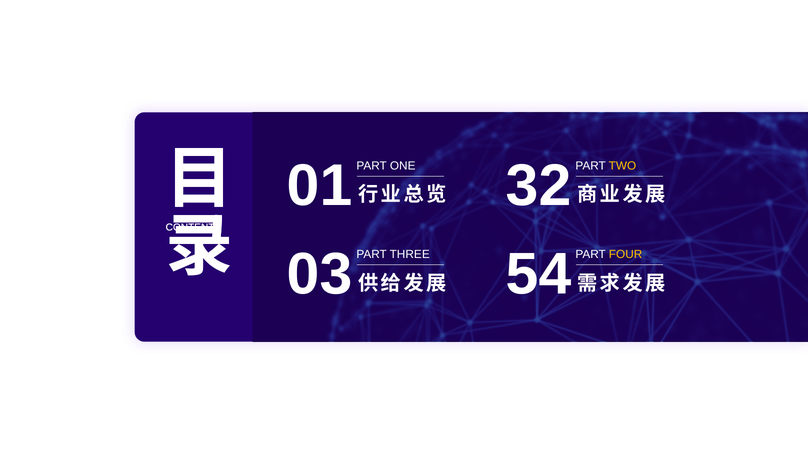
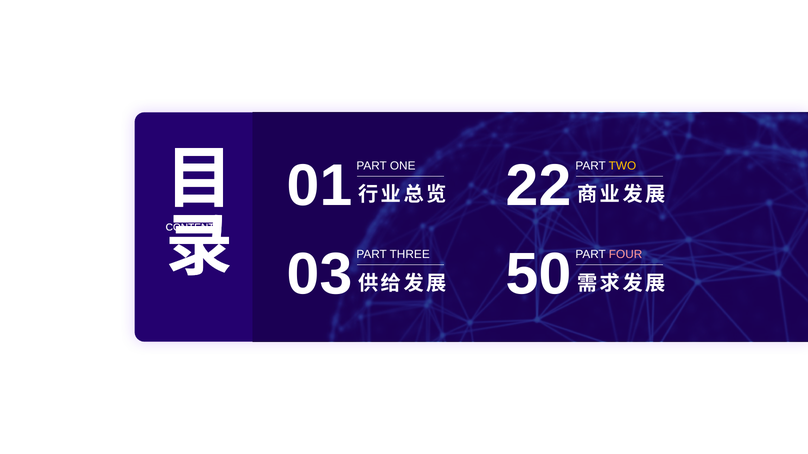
32: 32 -> 22
54: 54 -> 50
FOUR colour: yellow -> pink
